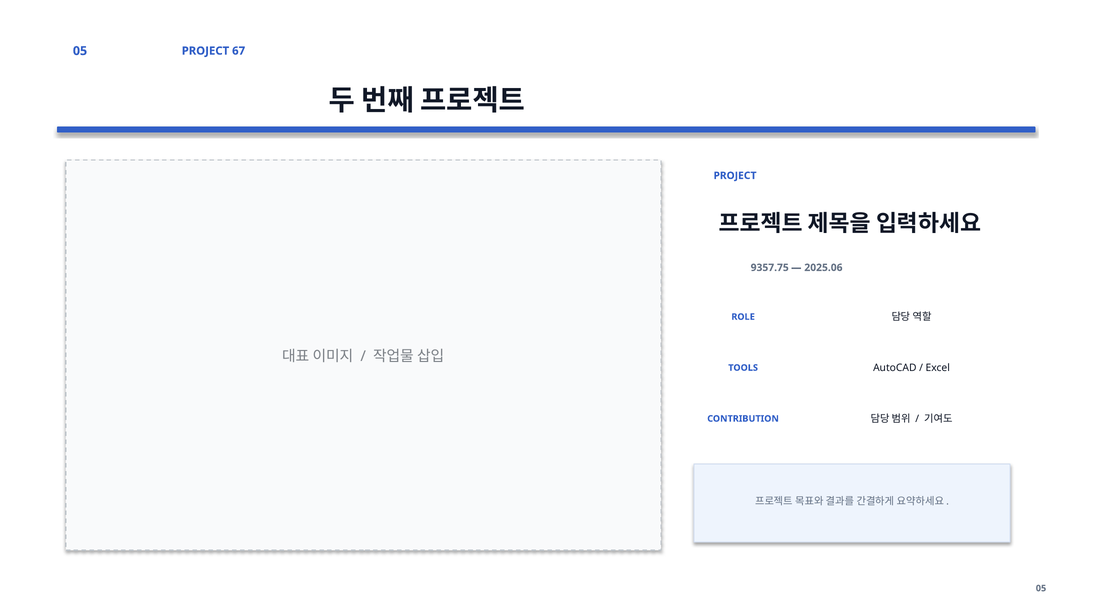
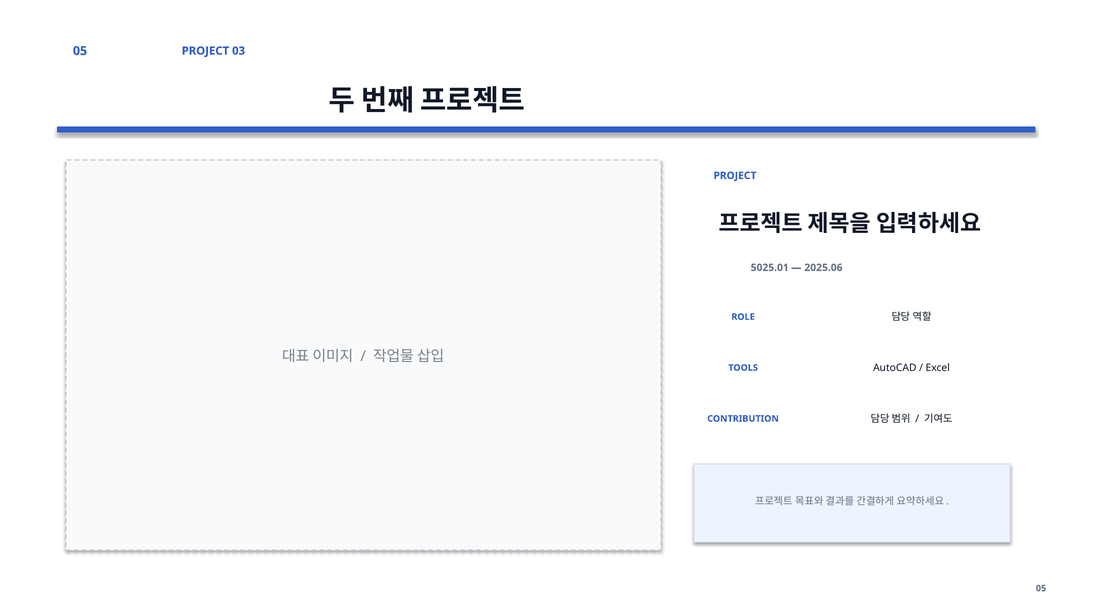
67: 67 -> 03
9357.75: 9357.75 -> 5025.01
